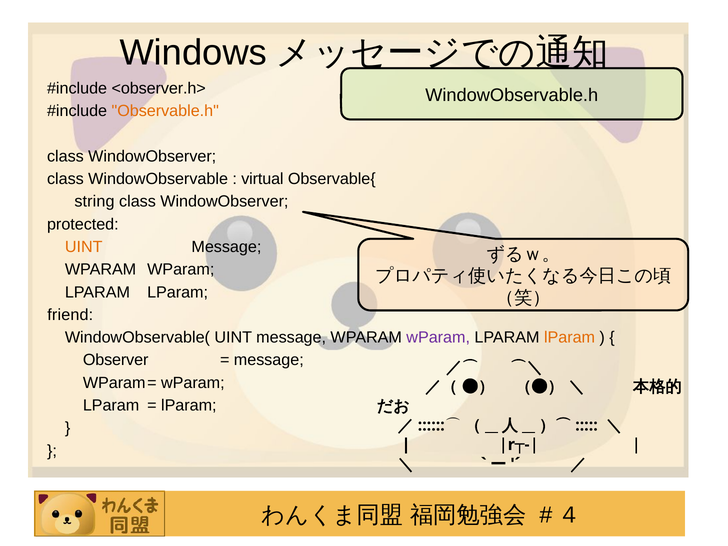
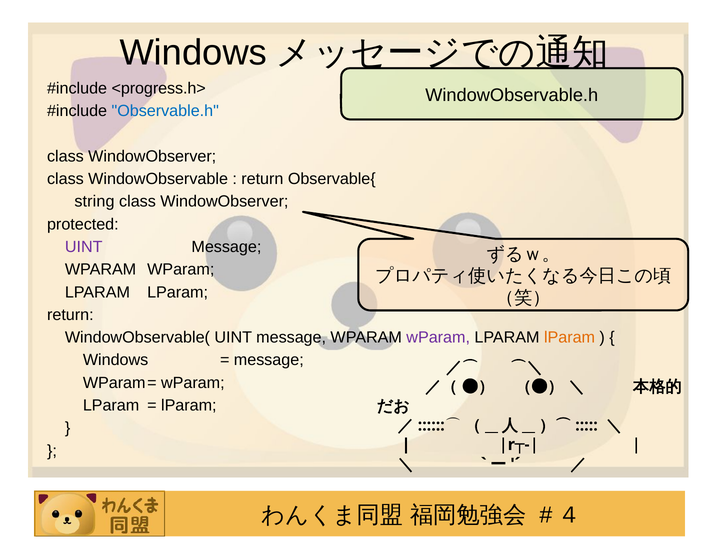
<observer.h>: <observer.h> -> <progress.h>
Observable.h colour: orange -> blue
virtual at (262, 179): virtual -> return
UINT at (84, 247) colour: orange -> purple
friend at (70, 315): friend -> return
Observer at (116, 360): Observer -> Windows
